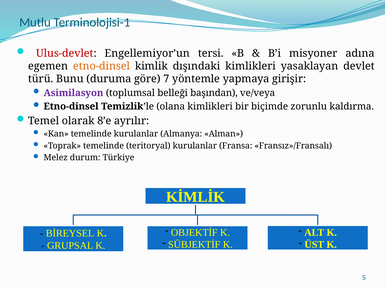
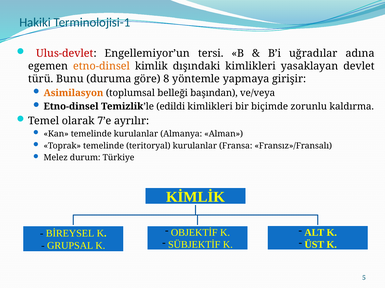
Mutlu: Mutlu -> Hakiki
misyoner: misyoner -> uğradılar
7: 7 -> 8
Asimilasyon colour: purple -> orange
olana: olana -> edildi
8’e: 8’e -> 7’e
